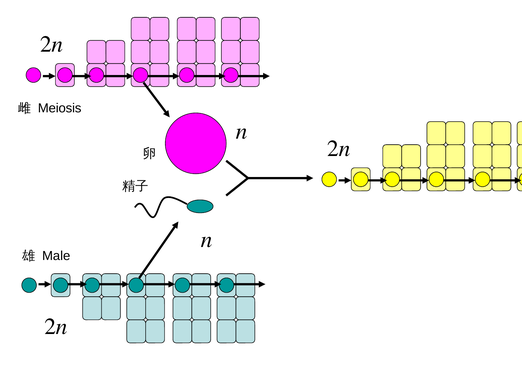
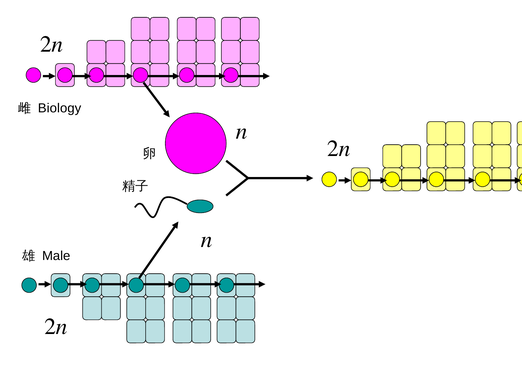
Meiosis: Meiosis -> Biology
